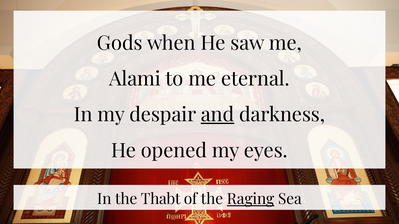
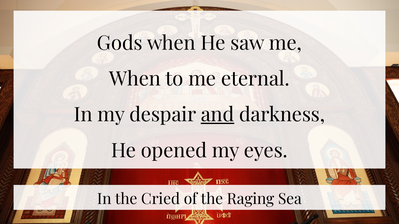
Alami at (135, 79): Alami -> When
Thabt: Thabt -> Cried
Raging underline: present -> none
